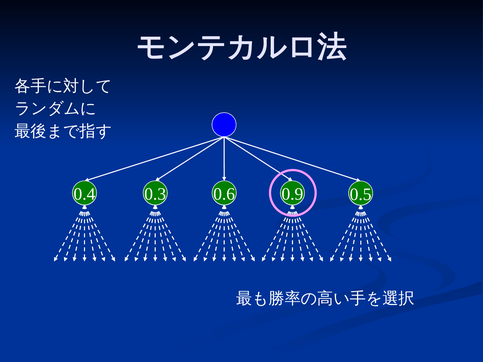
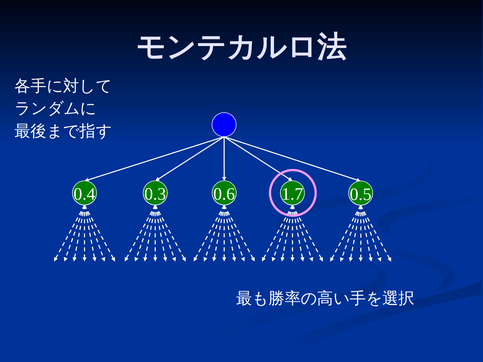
0.9: 0.9 -> 1.7
